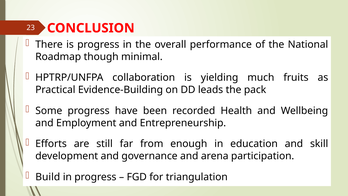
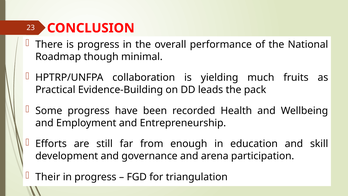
Build: Build -> Their
